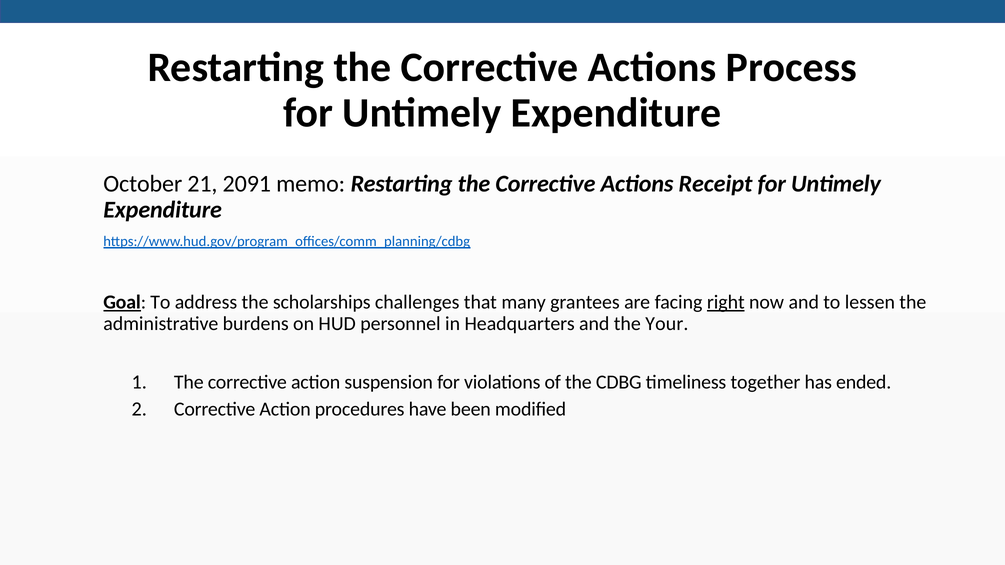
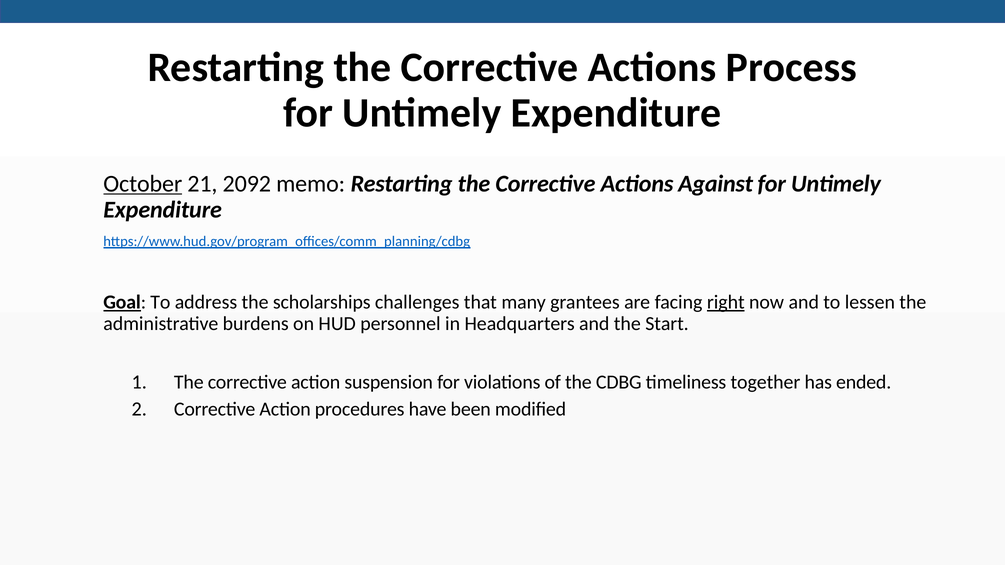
October underline: none -> present
2091: 2091 -> 2092
Receipt: Receipt -> Against
Your: Your -> Start
